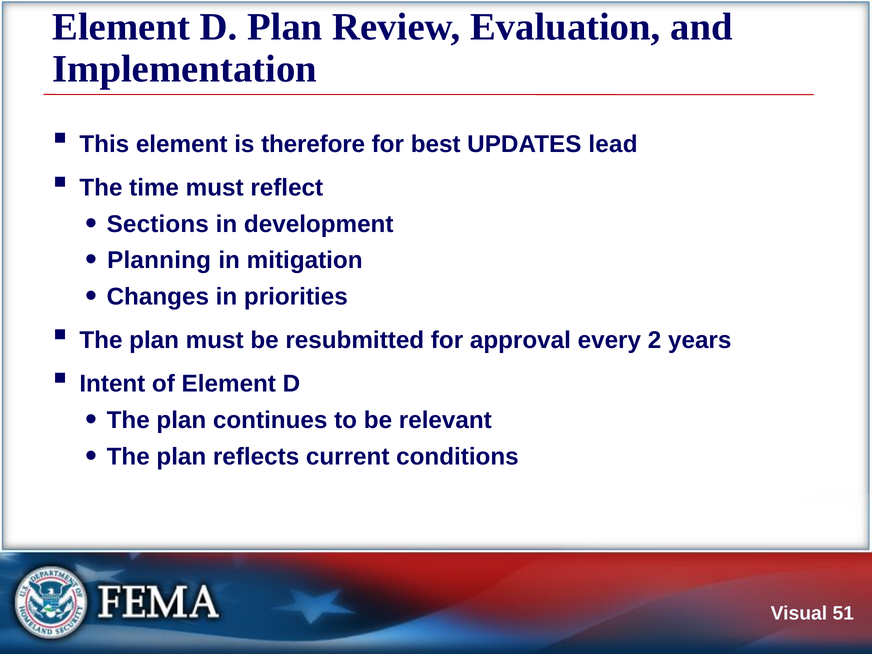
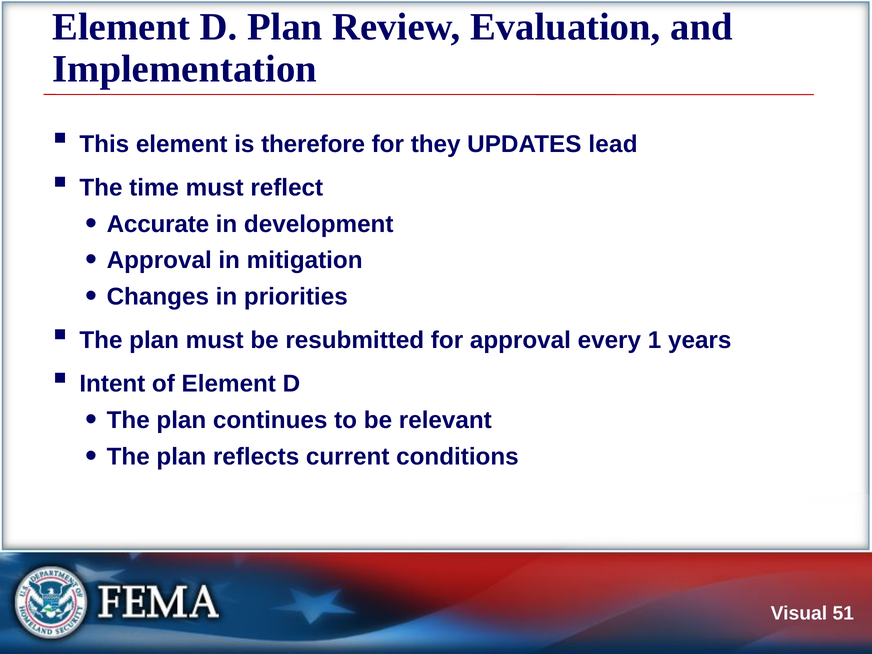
best: best -> they
Sections: Sections -> Accurate
Planning at (159, 260): Planning -> Approval
2: 2 -> 1
